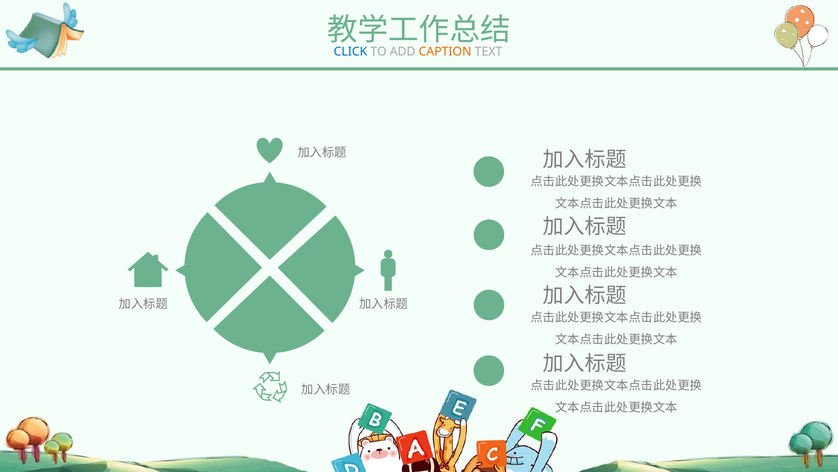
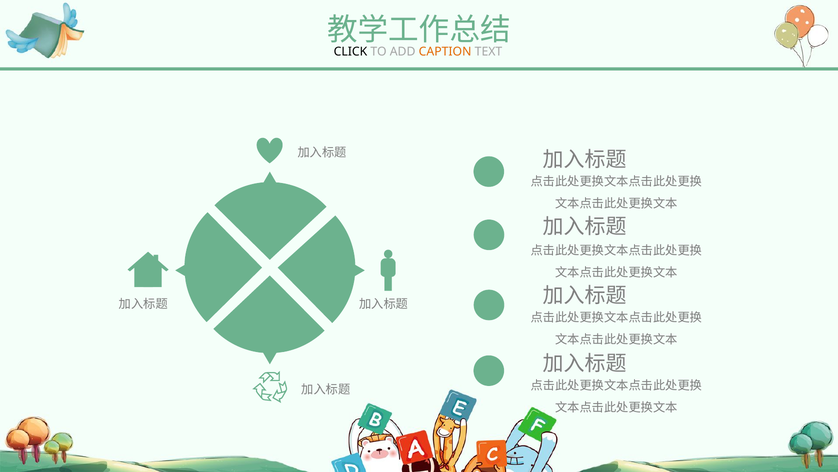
CLICK colour: blue -> black
